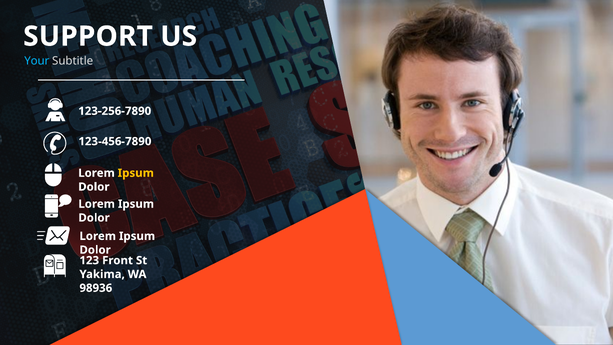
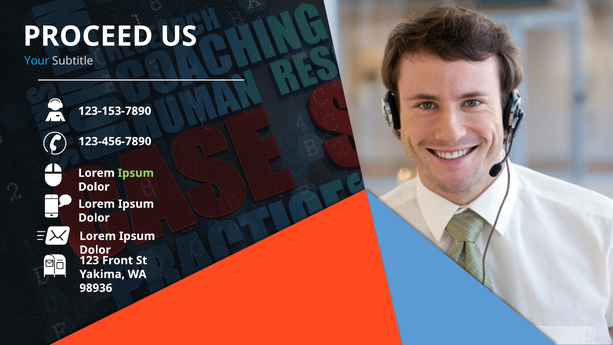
SUPPORT: SUPPORT -> PROCEED
123-256-7890: 123-256-7890 -> 123-153-7890
Ipsum at (136, 173) colour: yellow -> light green
